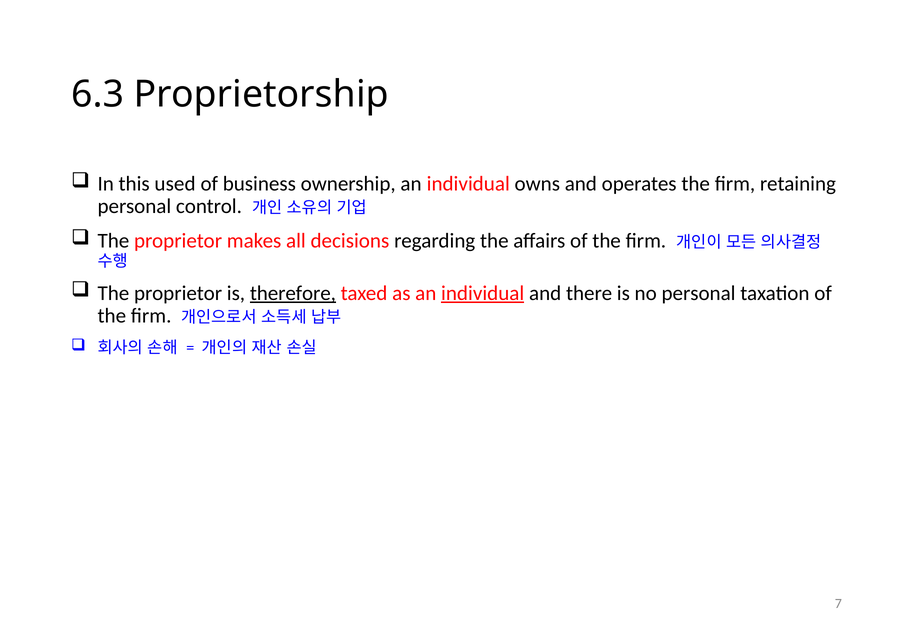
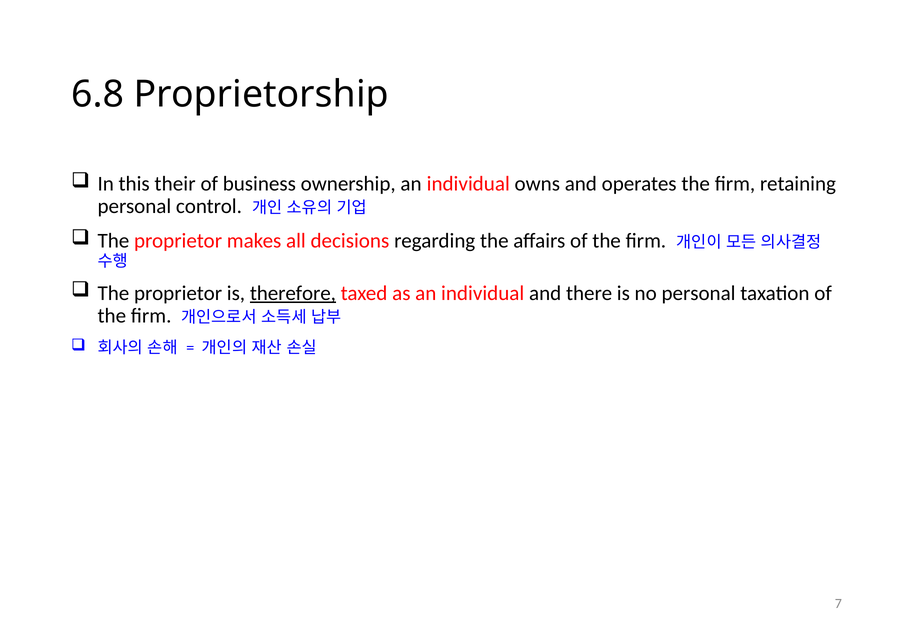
6.3: 6.3 -> 6.8
used: used -> their
individual at (483, 293) underline: present -> none
